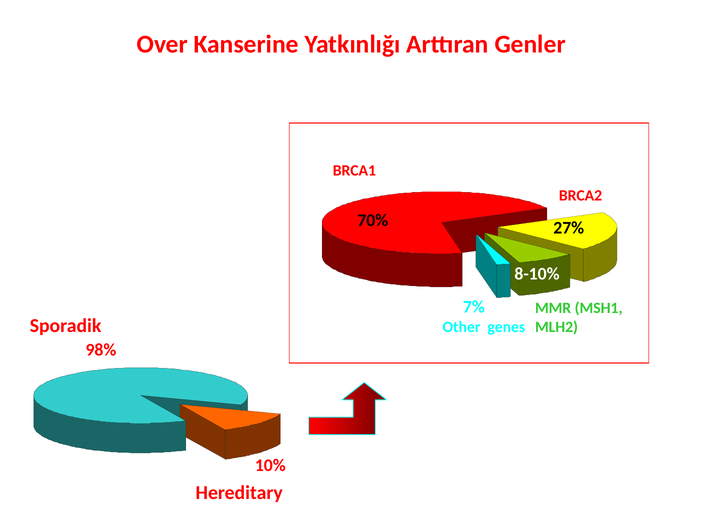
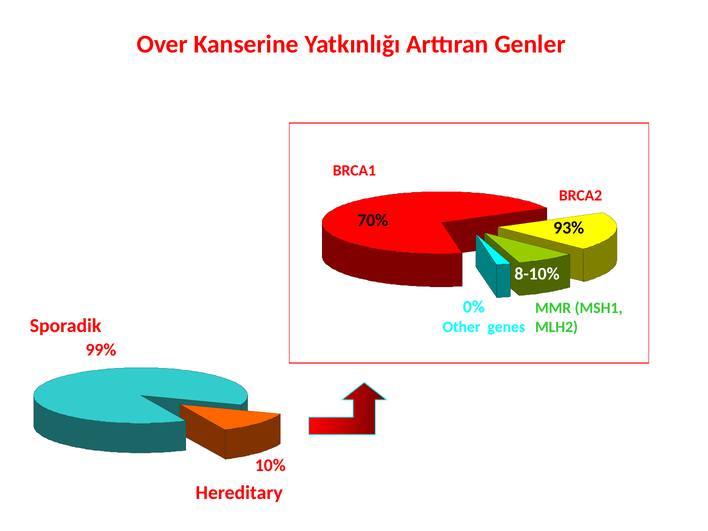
27%: 27% -> 93%
7%: 7% -> 0%
98%: 98% -> 99%
